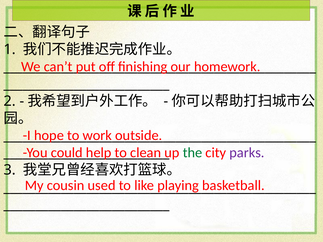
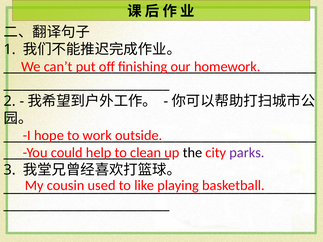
the colour: green -> black
